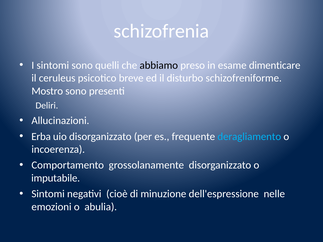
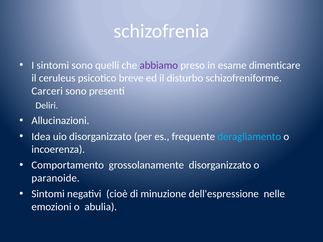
abbiamo colour: black -> purple
Mostro: Mostro -> Carceri
Erba: Erba -> Idea
imputabile: imputabile -> paranoide
